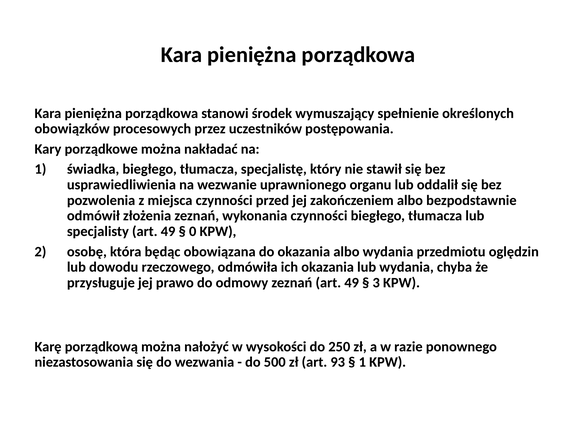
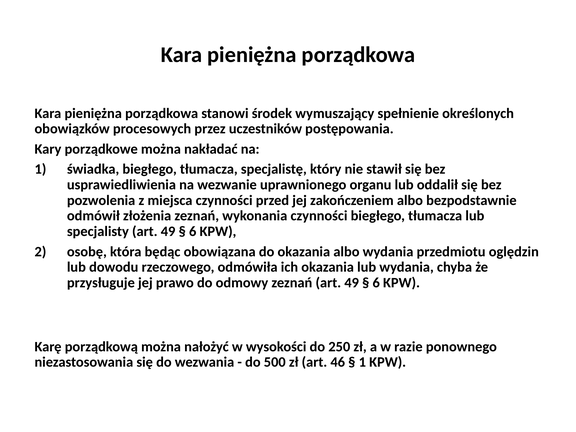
0 at (193, 231): 0 -> 6
3 at (376, 283): 3 -> 6
93: 93 -> 46
